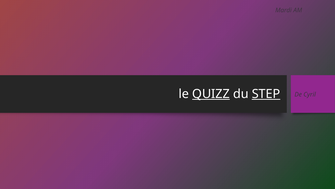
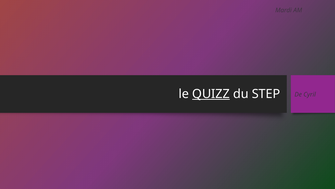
STEP underline: present -> none
